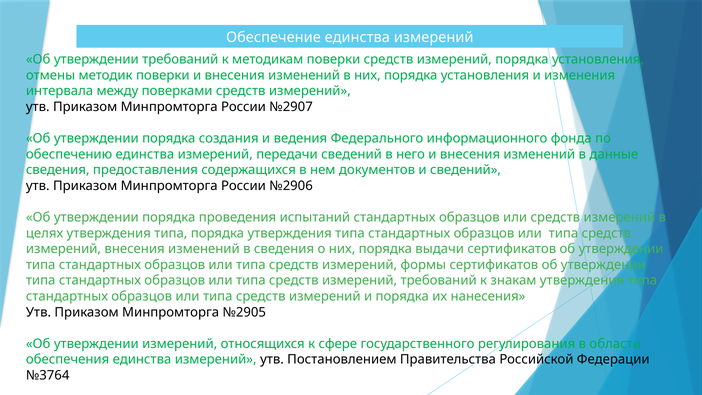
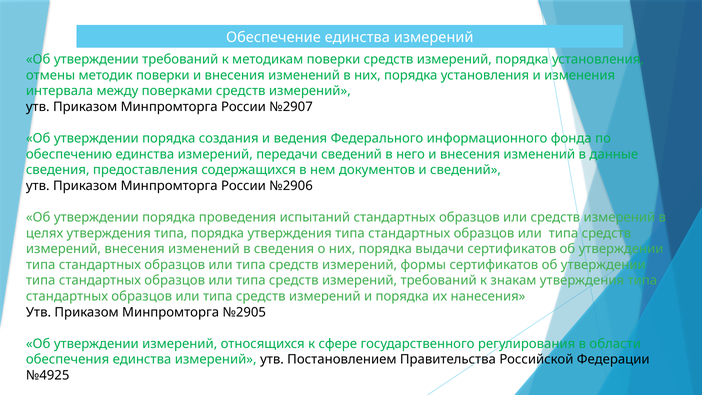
№3764: №3764 -> №4925
